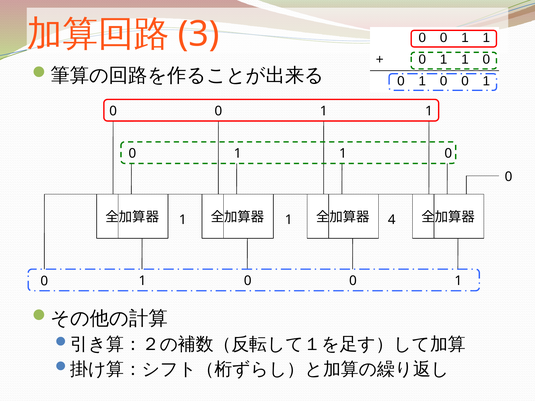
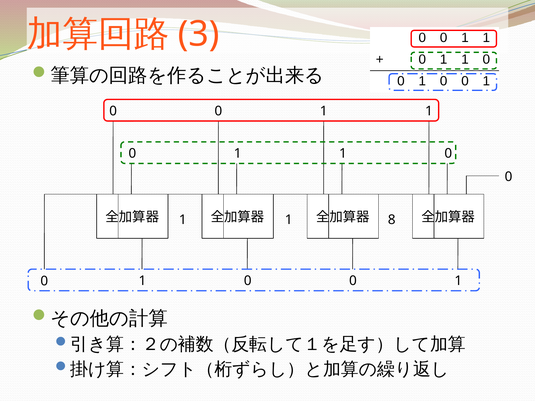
4: 4 -> 8
